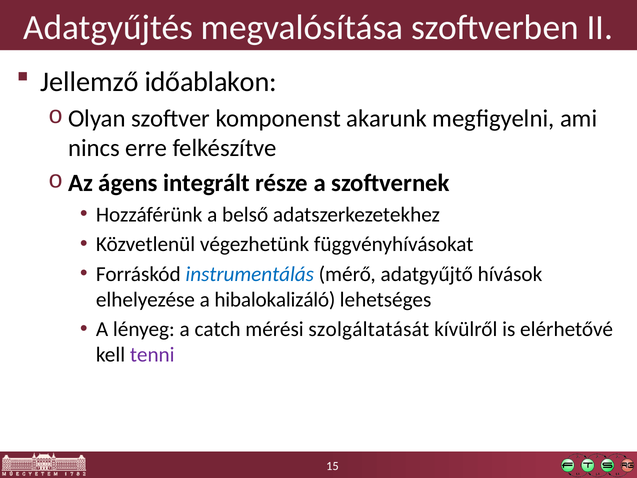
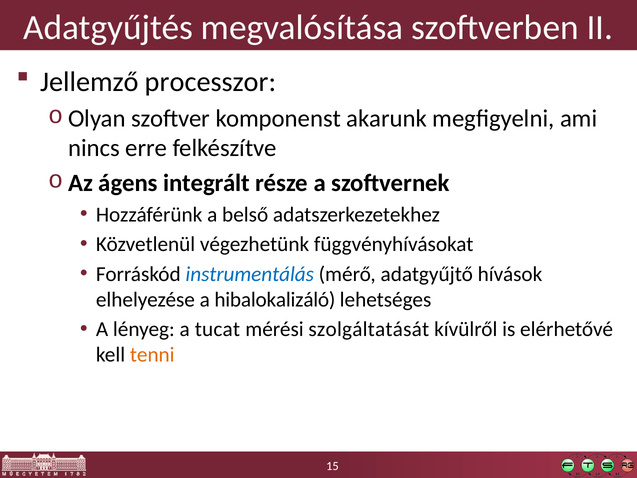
időablakon: időablakon -> processzor
catch: catch -> tucat
tenni colour: purple -> orange
